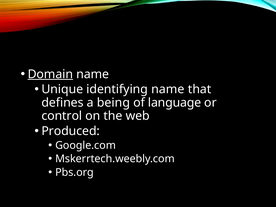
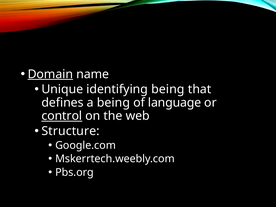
identifying name: name -> being
control underline: none -> present
Produced: Produced -> Structure
